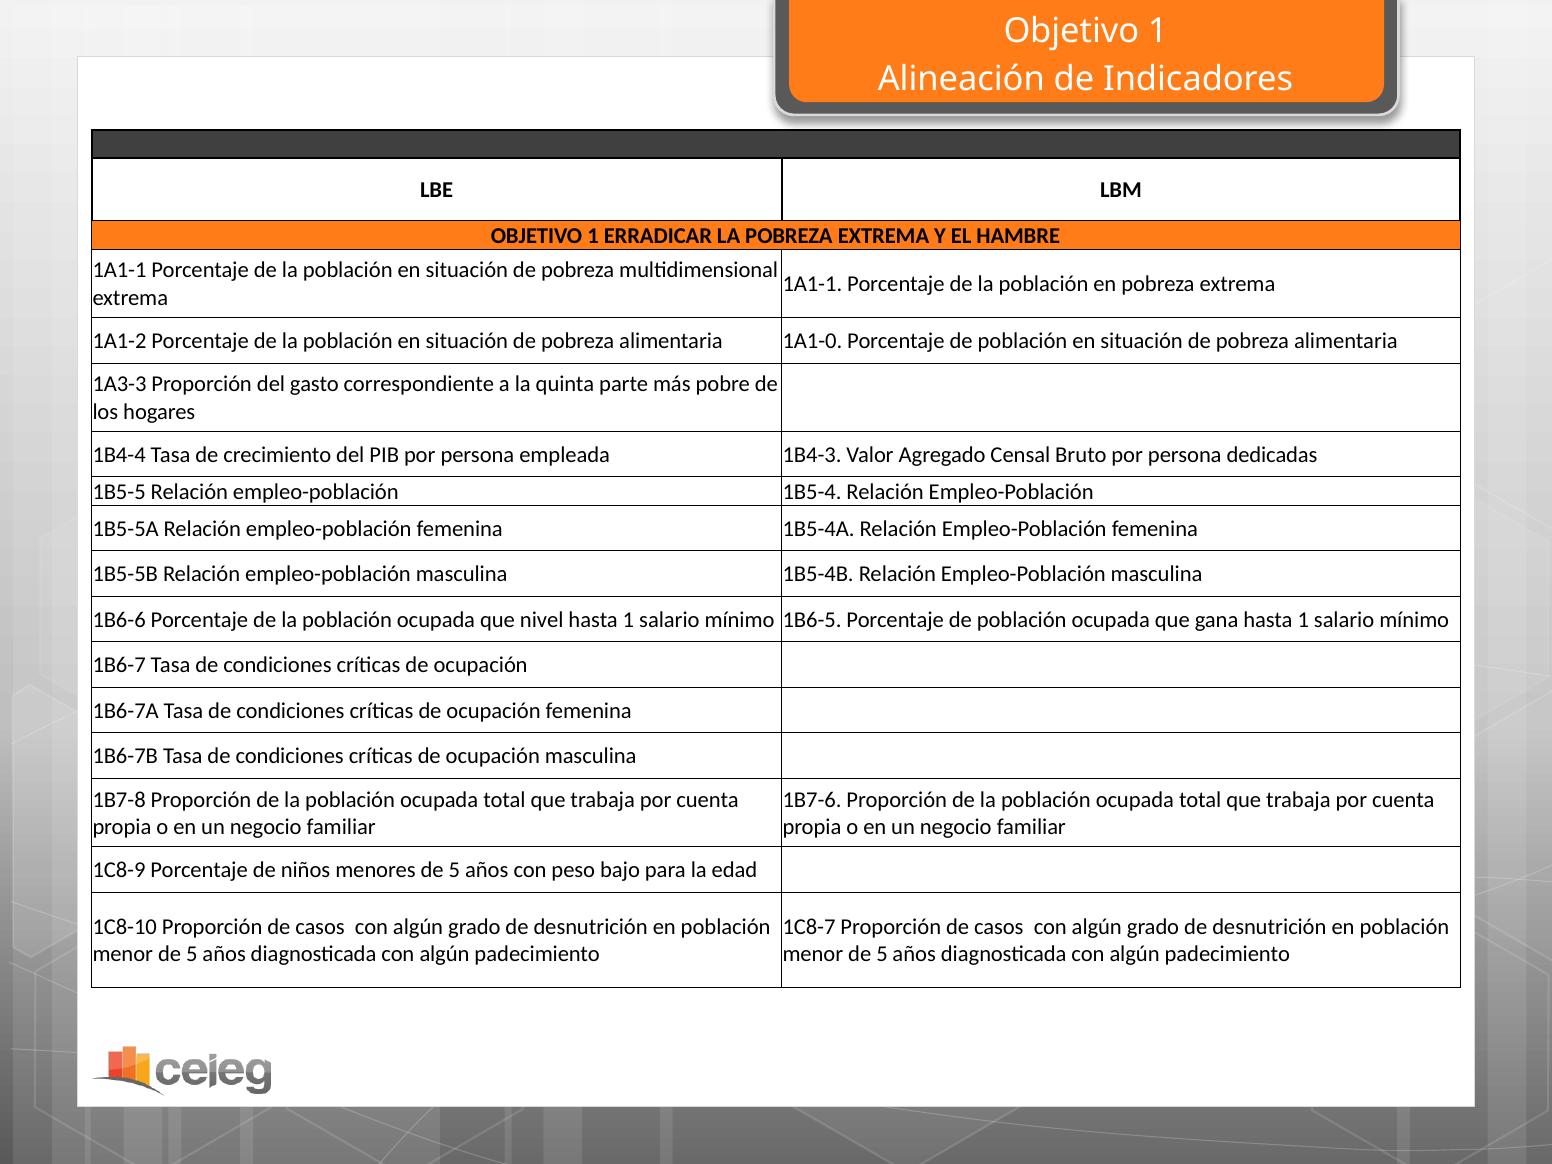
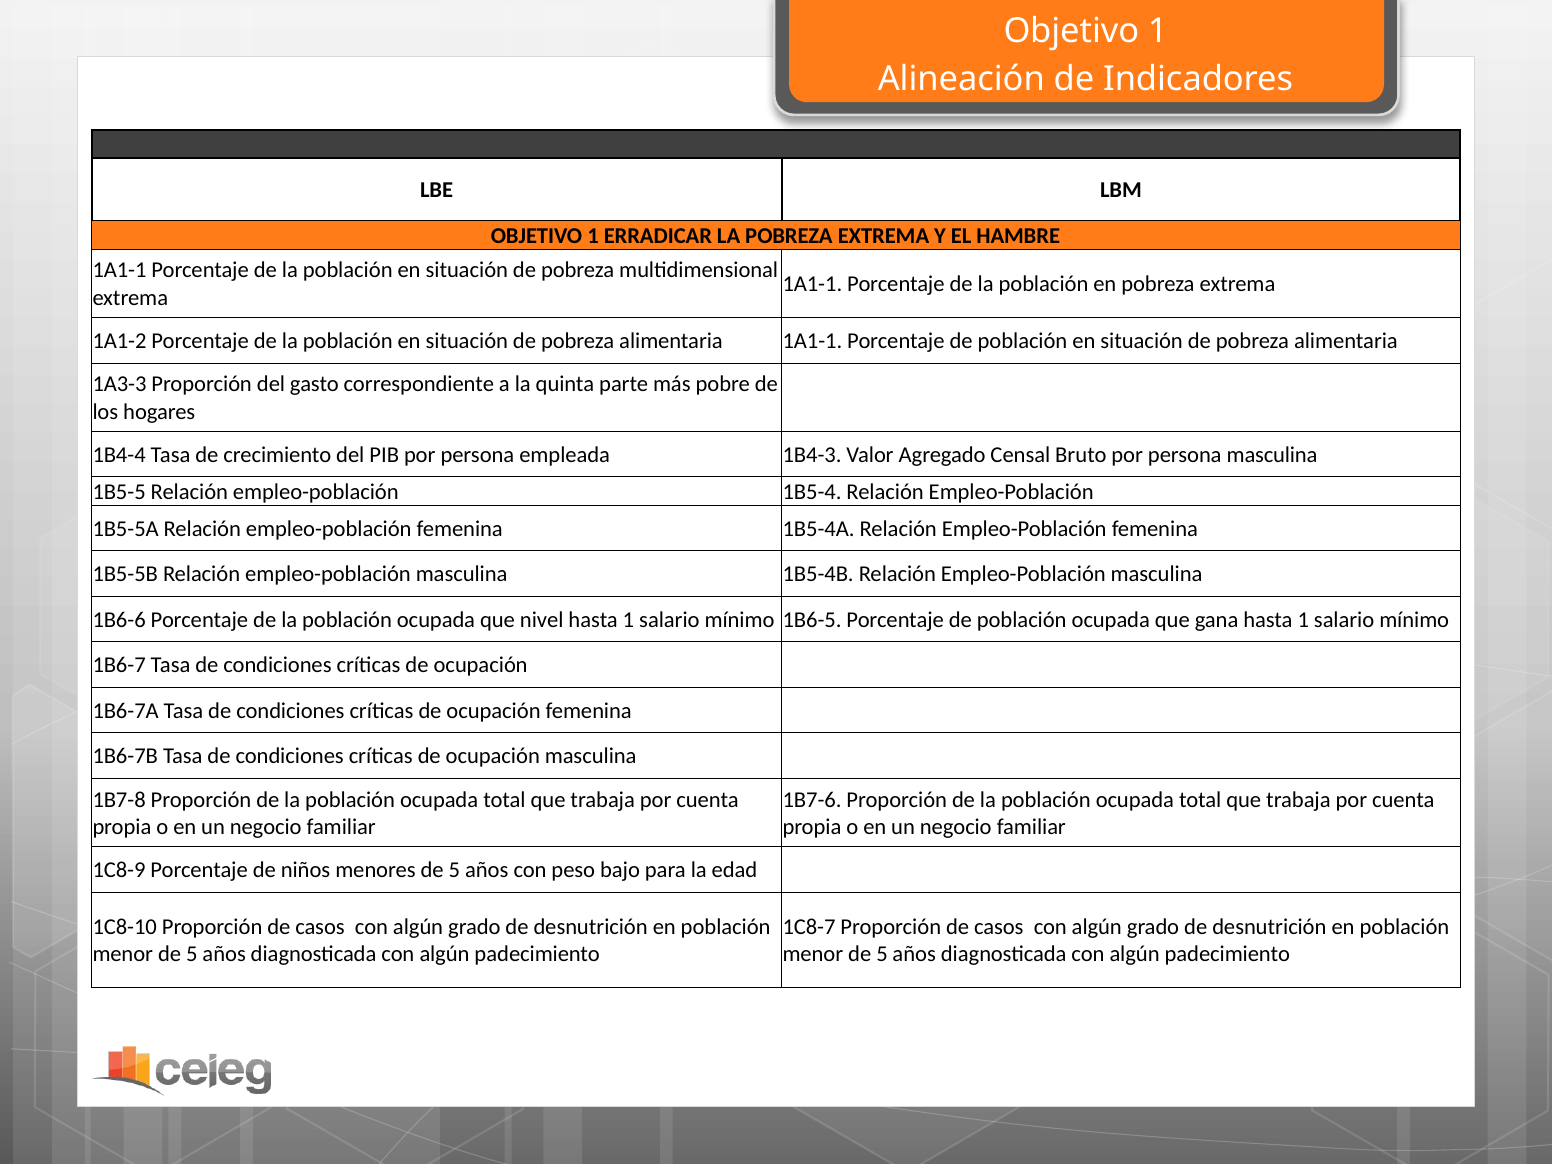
alimentaria 1A1-0: 1A1-0 -> 1A1-1
persona dedicadas: dedicadas -> masculina
